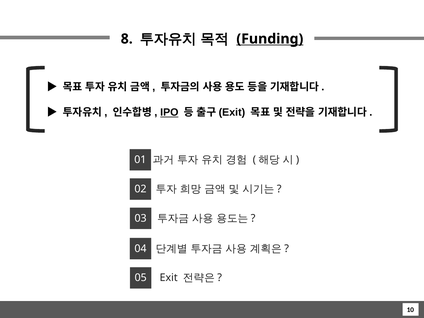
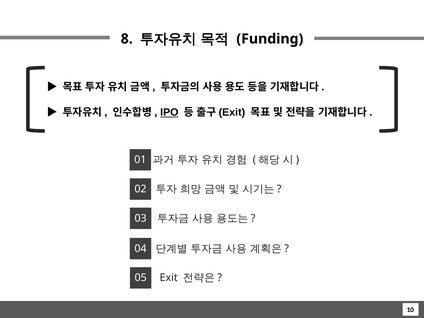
Funding underline: present -> none
